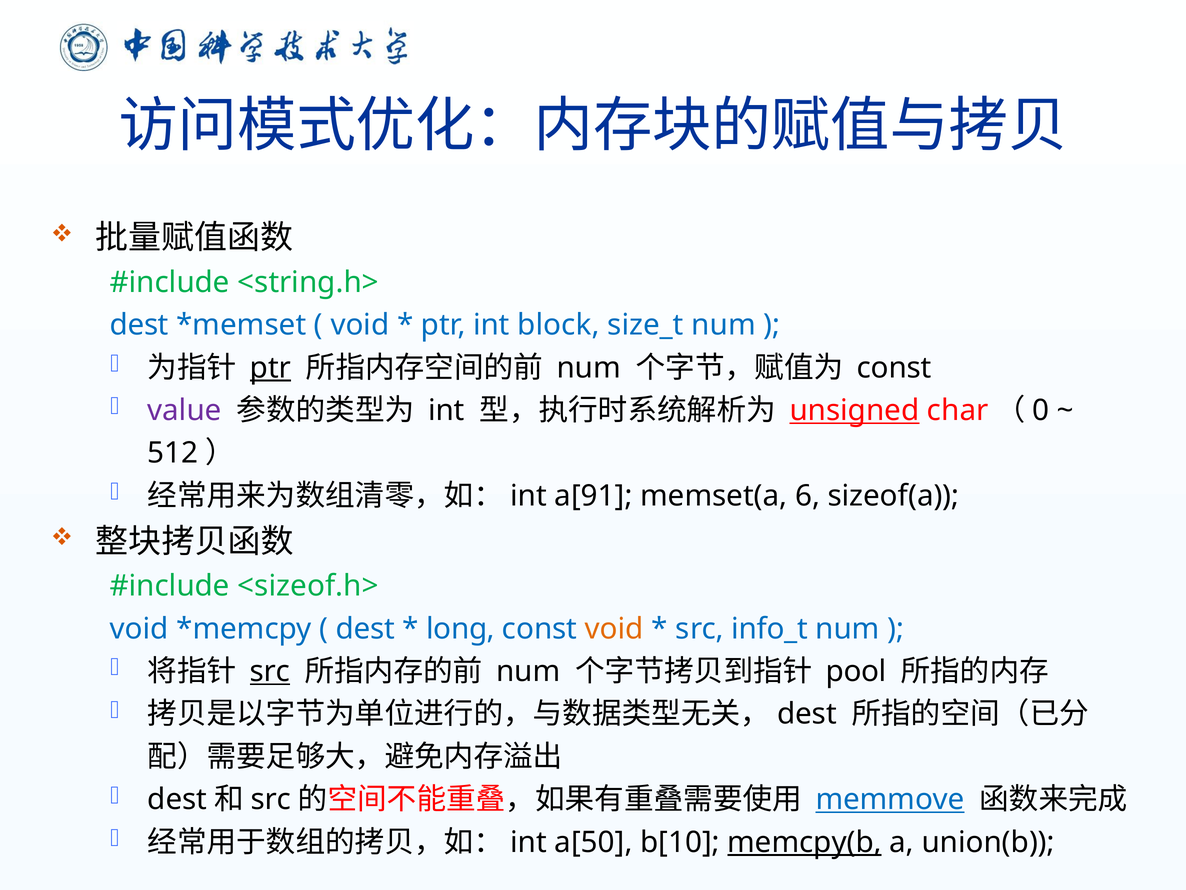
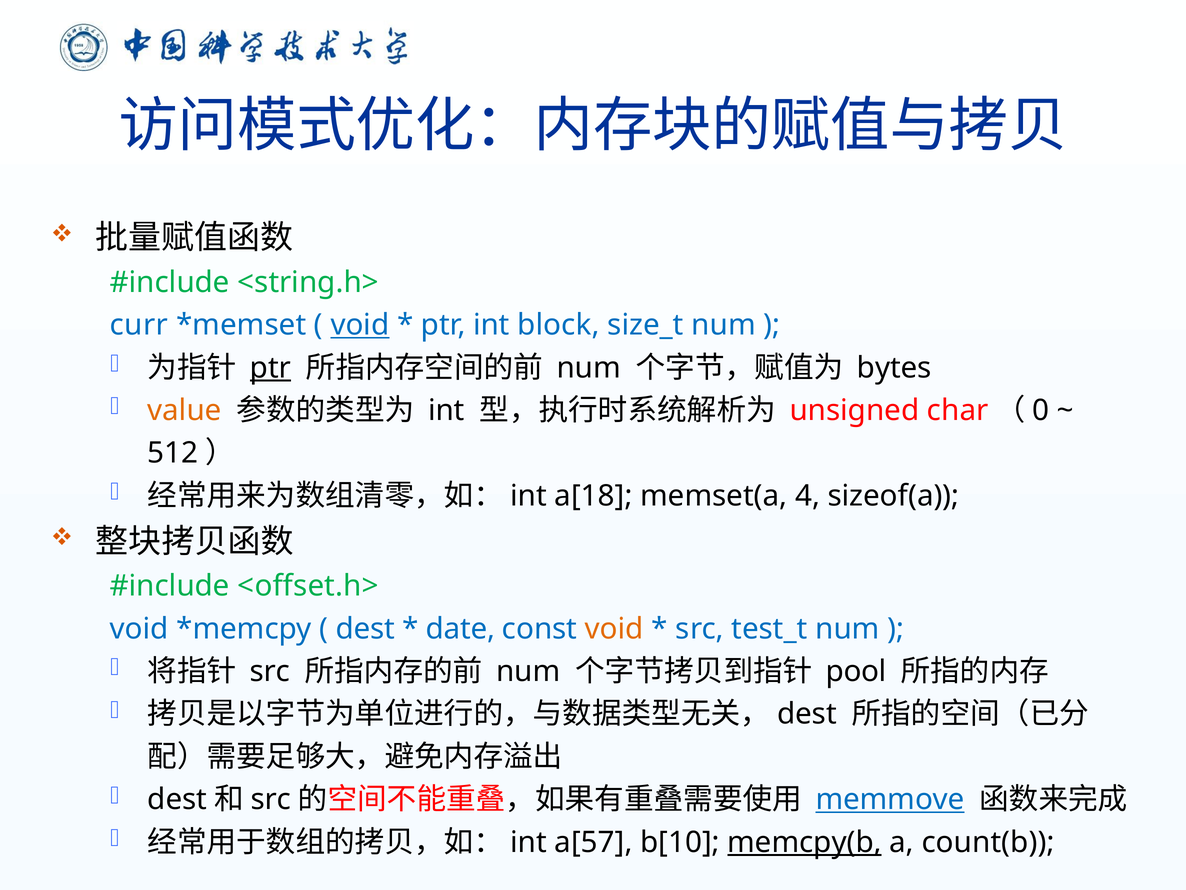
dest at (139, 325): dest -> curr
void at (360, 325) underline: none -> present
const at (894, 368): const -> bytes
value colour: purple -> orange
unsigned underline: present -> none
a[91: a[91 -> a[18
6: 6 -> 4
<sizeof.h>: <sizeof.h> -> <offset.h>
long: long -> date
info_t: info_t -> test_t
src at (270, 671) underline: present -> none
a[50: a[50 -> a[57
union(b: union(b -> count(b
